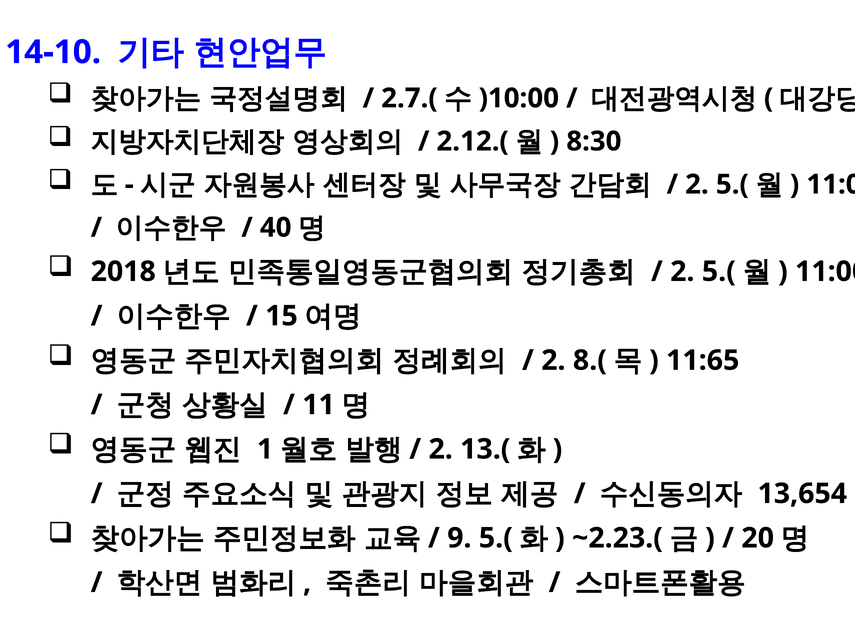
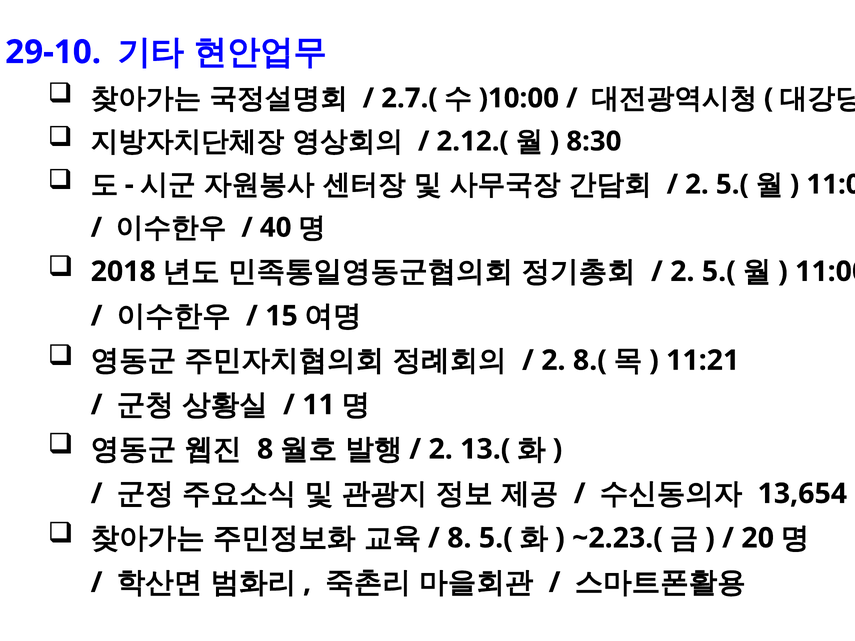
14-10: 14-10 -> 29-10
11:65: 11:65 -> 11:21
1 at (265, 449): 1 -> 8
9 at (459, 538): 9 -> 8
